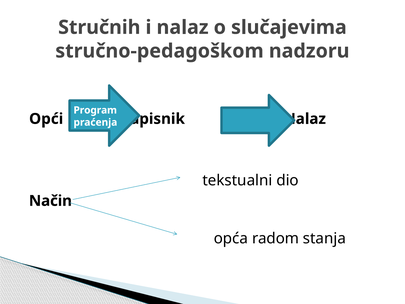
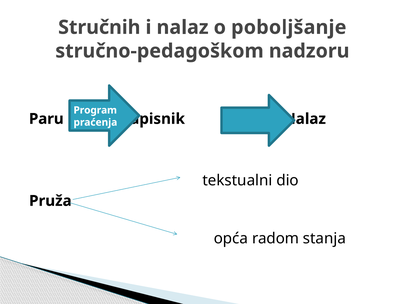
slučajevima: slučajevima -> poboljšanje
Opći: Opći -> Paru
Način: Način -> Pruža
